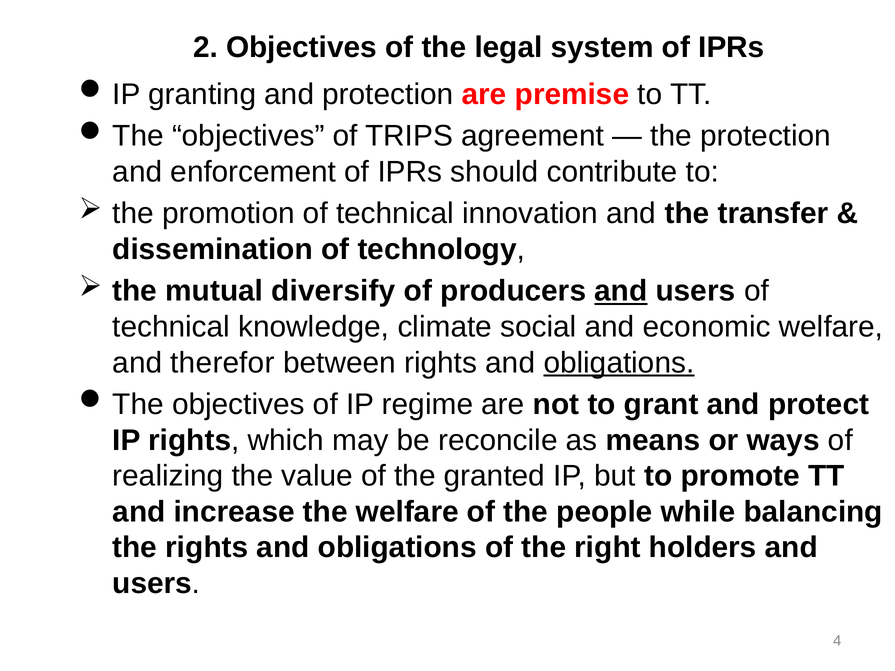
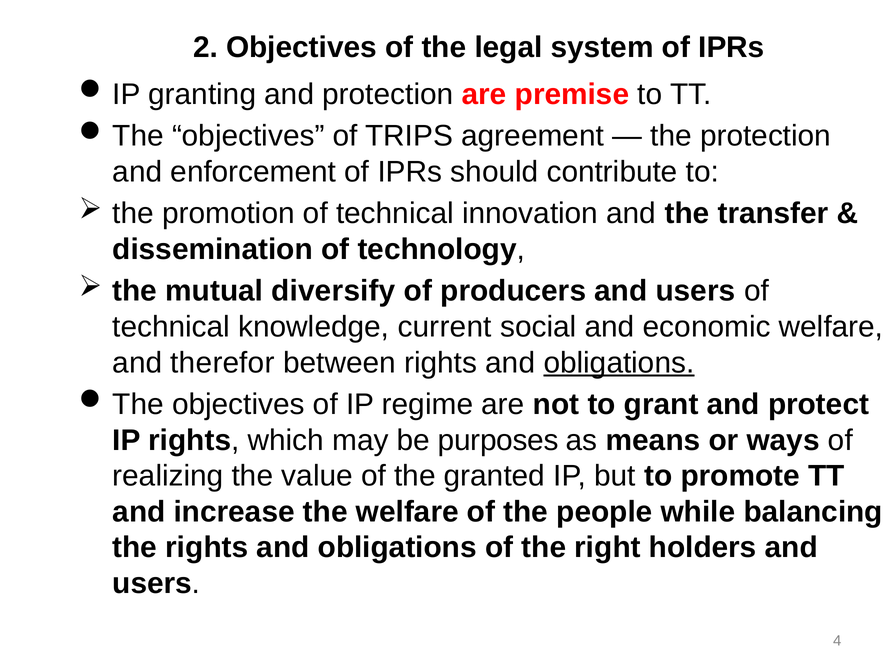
and at (621, 291) underline: present -> none
climate: climate -> current
reconcile: reconcile -> purposes
